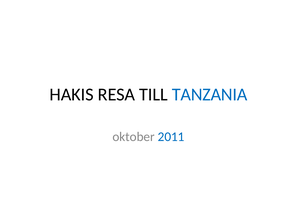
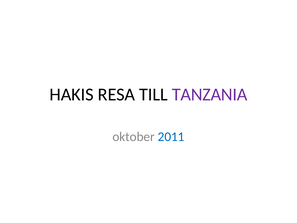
TANZANIA colour: blue -> purple
